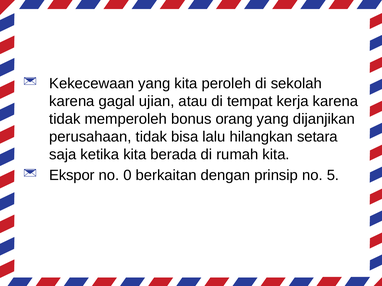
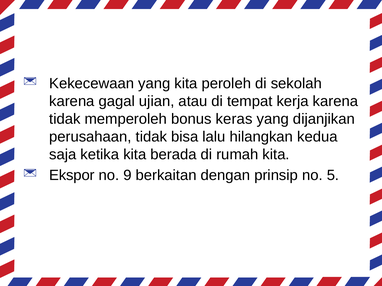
orang: orang -> keras
setara: setara -> kedua
0: 0 -> 9
